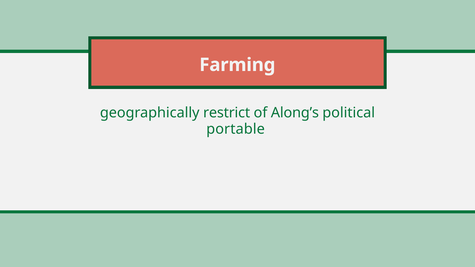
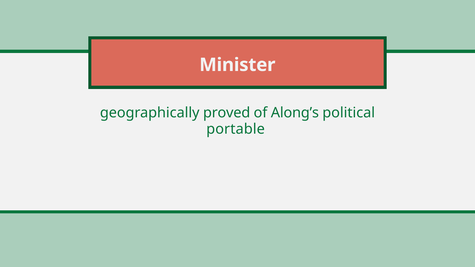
Farming: Farming -> Minister
restrict: restrict -> proved
